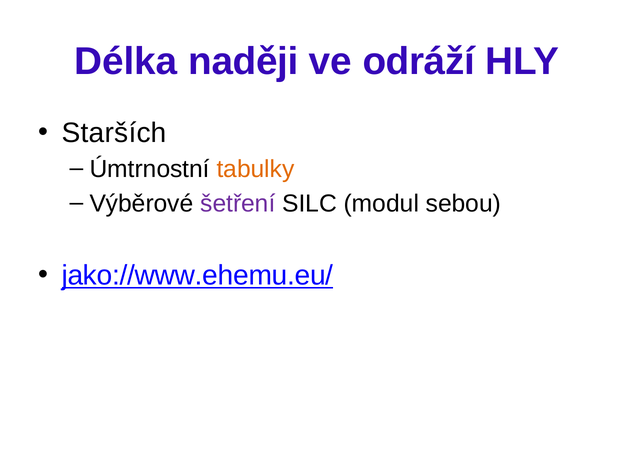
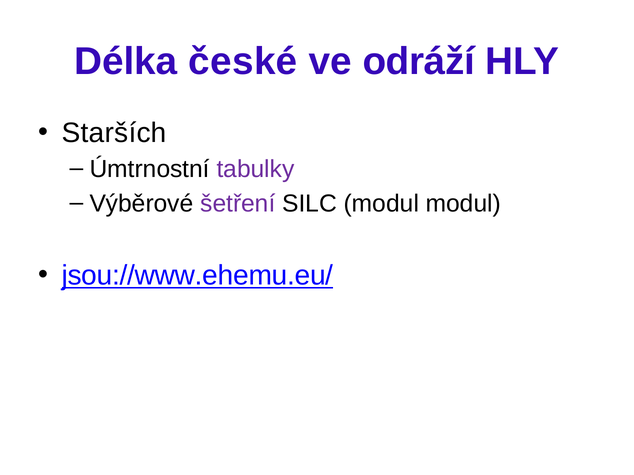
naději: naději -> české
tabulky colour: orange -> purple
modul sebou: sebou -> modul
jako://www.ehemu.eu/: jako://www.ehemu.eu/ -> jsou://www.ehemu.eu/
